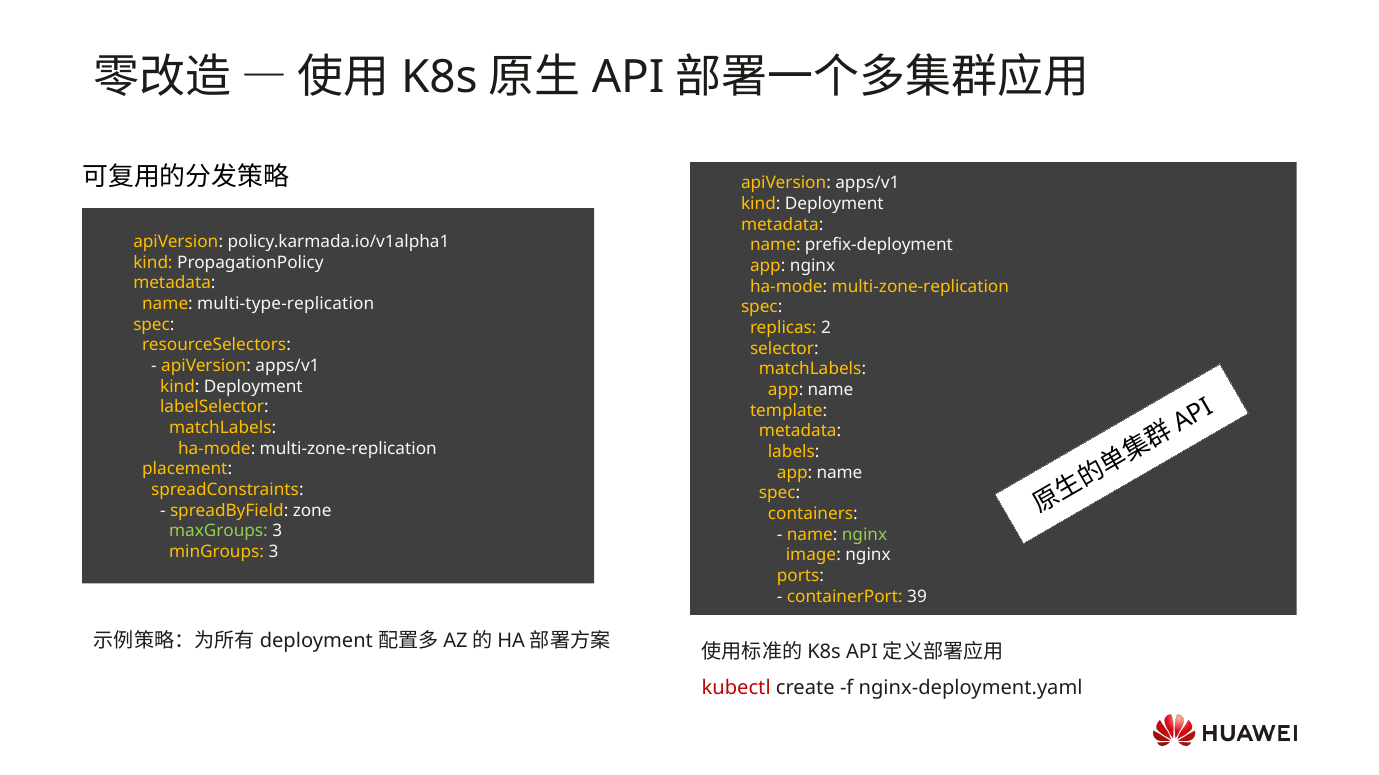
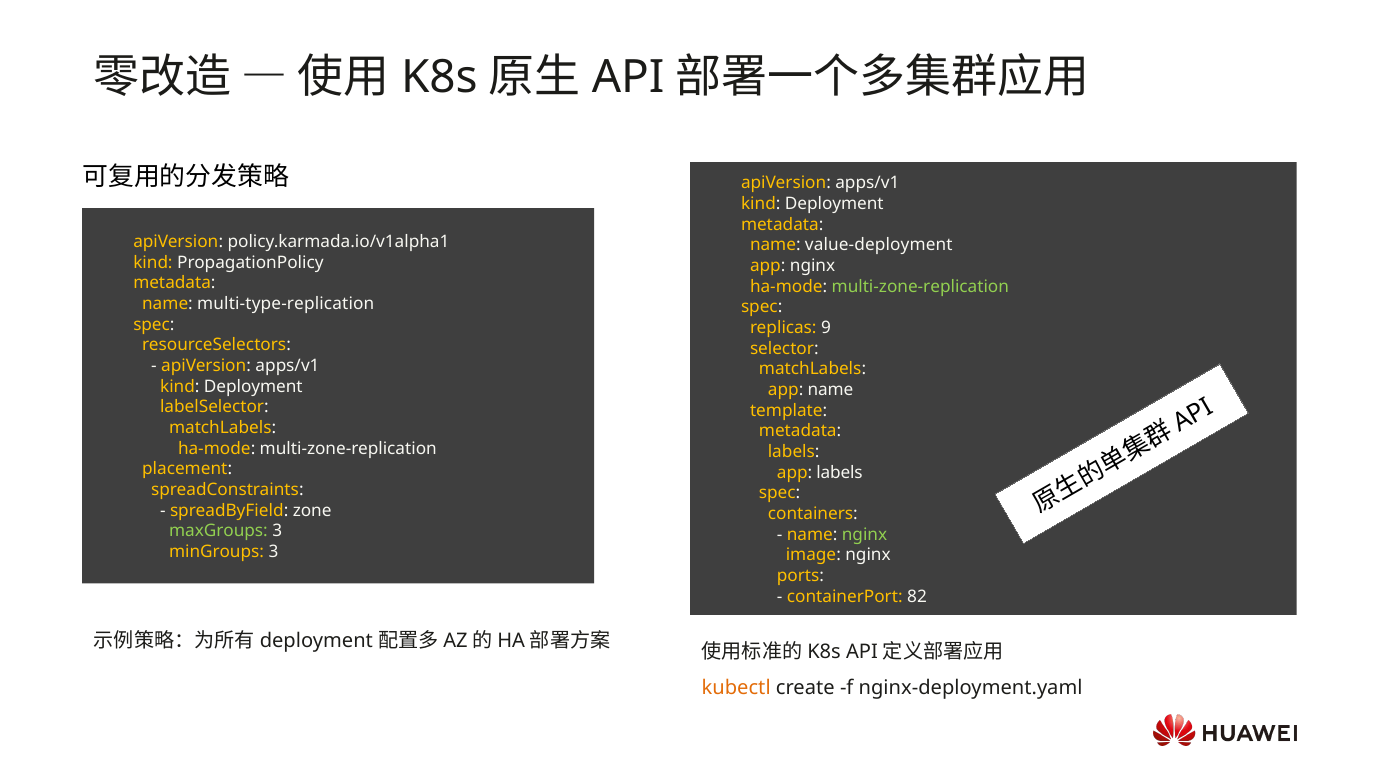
prefix-deployment: prefix-deployment -> value-deployment
multi-zone-replication at (920, 287) colour: yellow -> light green
2: 2 -> 9
name at (839, 473): name -> labels
39: 39 -> 82
kubectl colour: red -> orange
